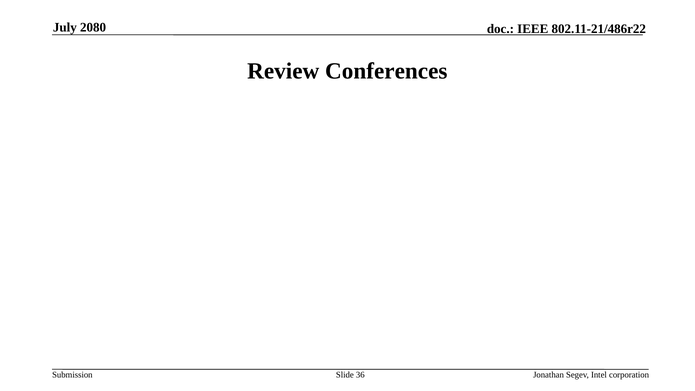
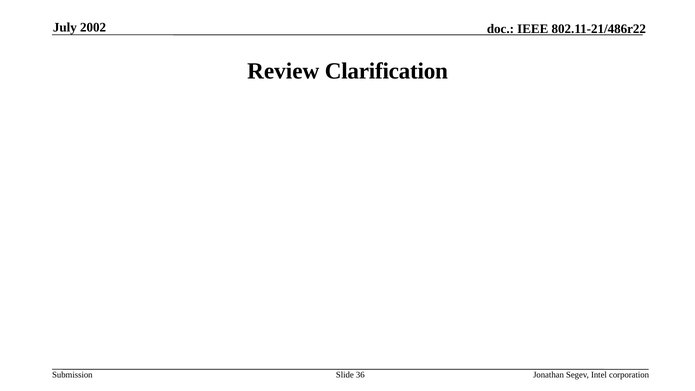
2080: 2080 -> 2002
Conferences: Conferences -> Clarification
